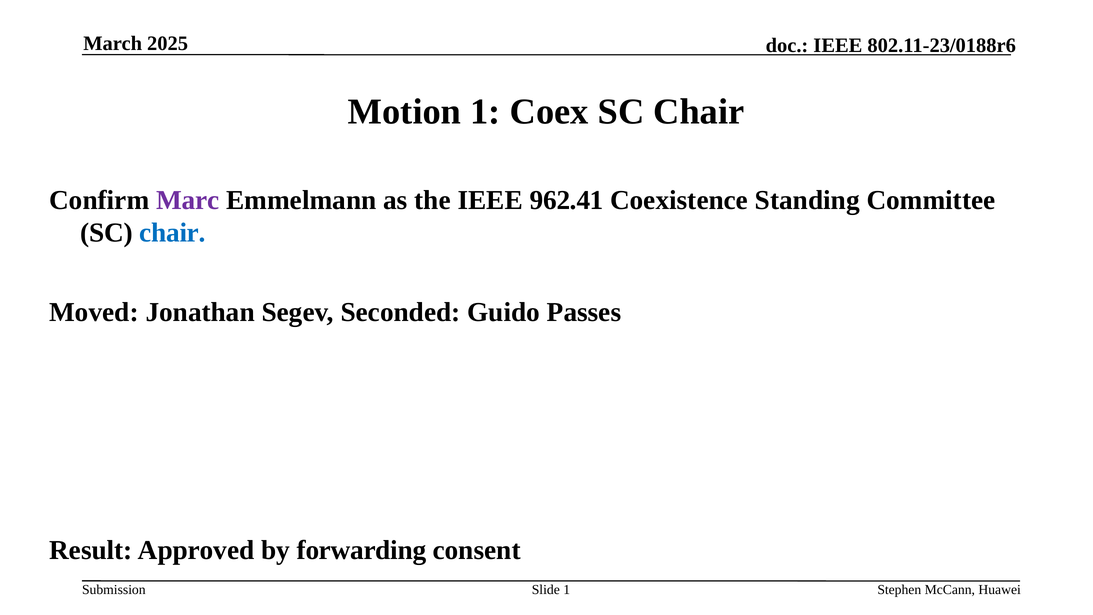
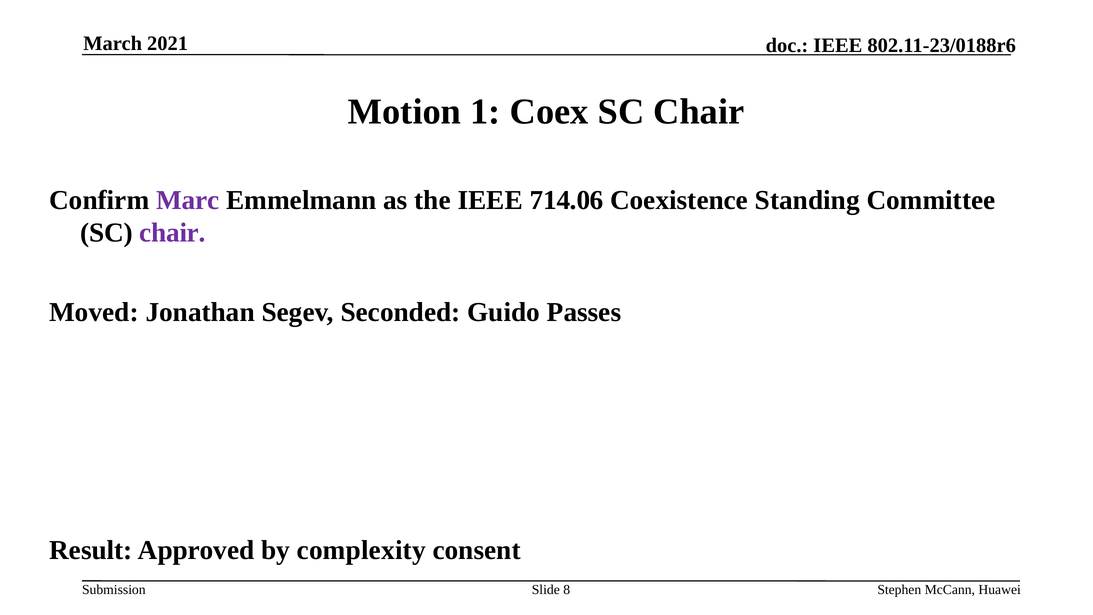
2025: 2025 -> 2021
962.41: 962.41 -> 714.06
chair at (172, 233) colour: blue -> purple
forwarding: forwarding -> complexity
Slide 1: 1 -> 8
